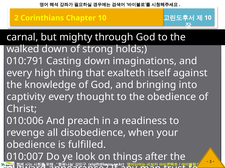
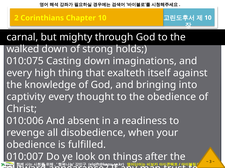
010:791: 010:791 -> 010:075
preach: preach -> absent
